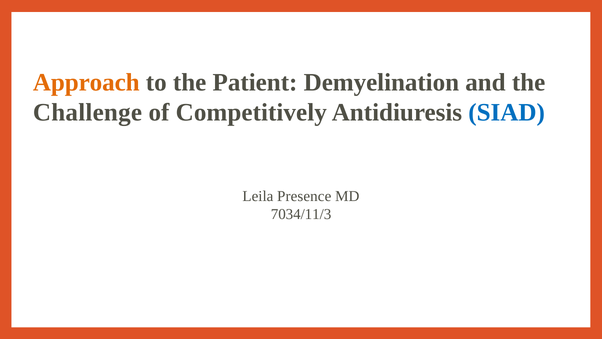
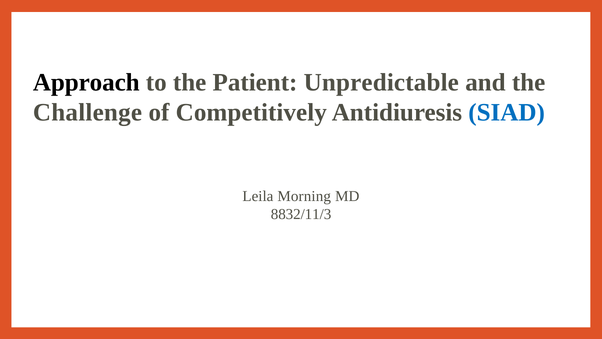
Approach colour: orange -> black
Demyelination: Demyelination -> Unpredictable
Presence: Presence -> Morning
7034/11/3: 7034/11/3 -> 8832/11/3
